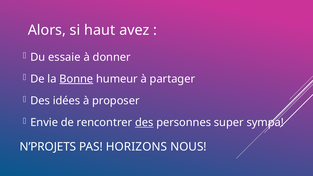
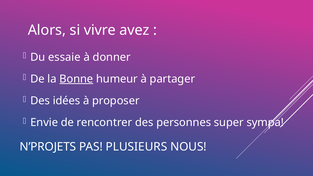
haut: haut -> vivre
des at (144, 122) underline: present -> none
HORIZONS: HORIZONS -> PLUSIEURS
